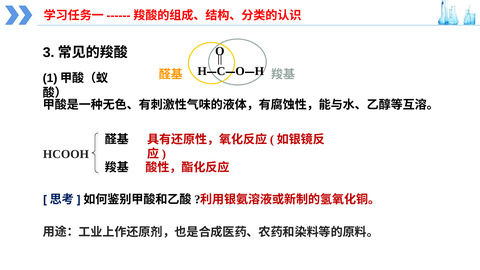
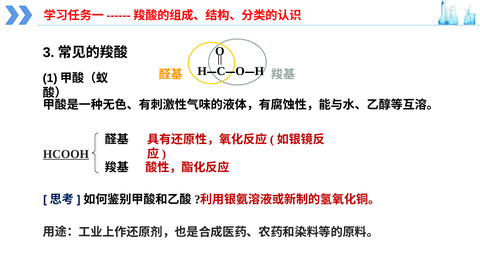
HCOOH underline: none -> present
